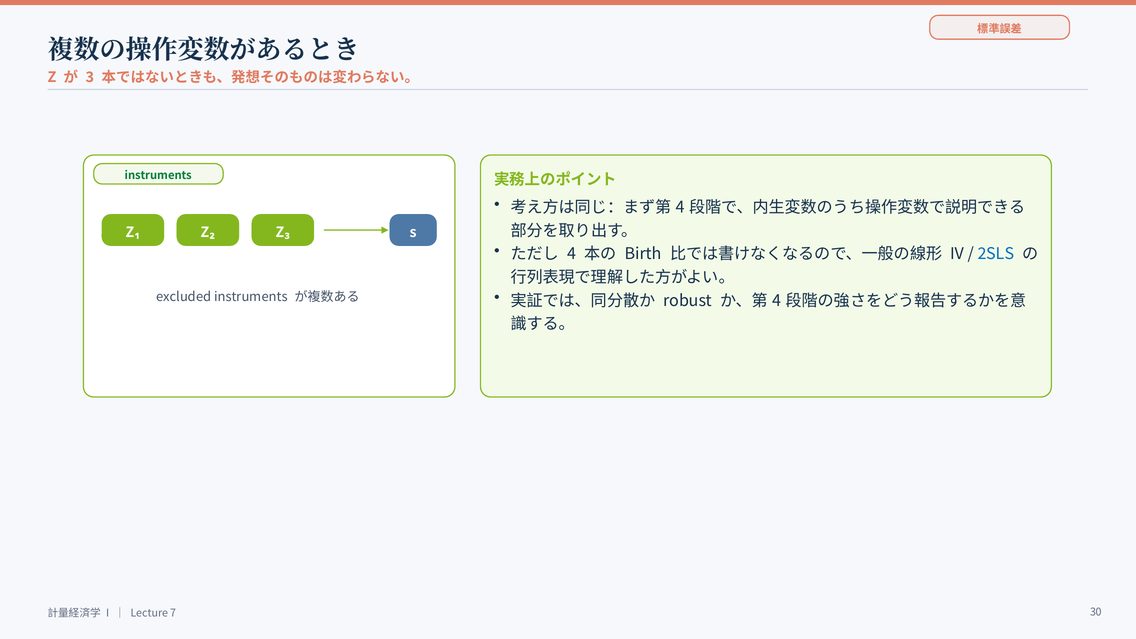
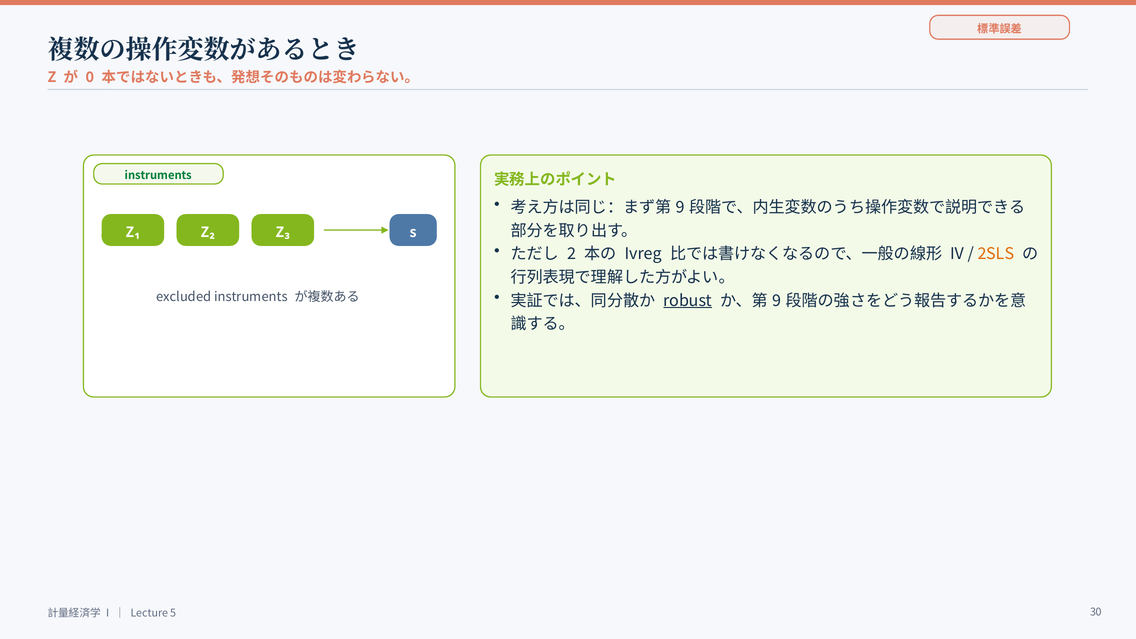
3: 3 -> 0
4 at (680, 208): 4 -> 9
4 at (572, 254): 4 -> 2
Birth: Birth -> Ivreg
2SLS colour: blue -> orange
robust underline: none -> present
4 at (777, 301): 4 -> 9
7: 7 -> 5
